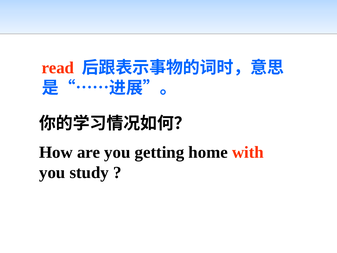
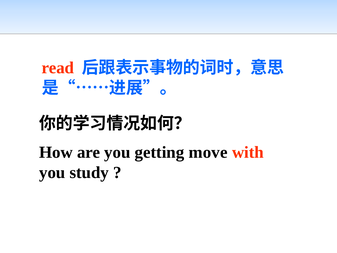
home: home -> move
